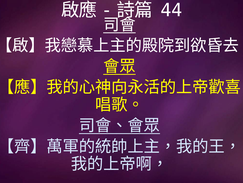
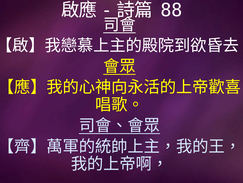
44: 44 -> 88
